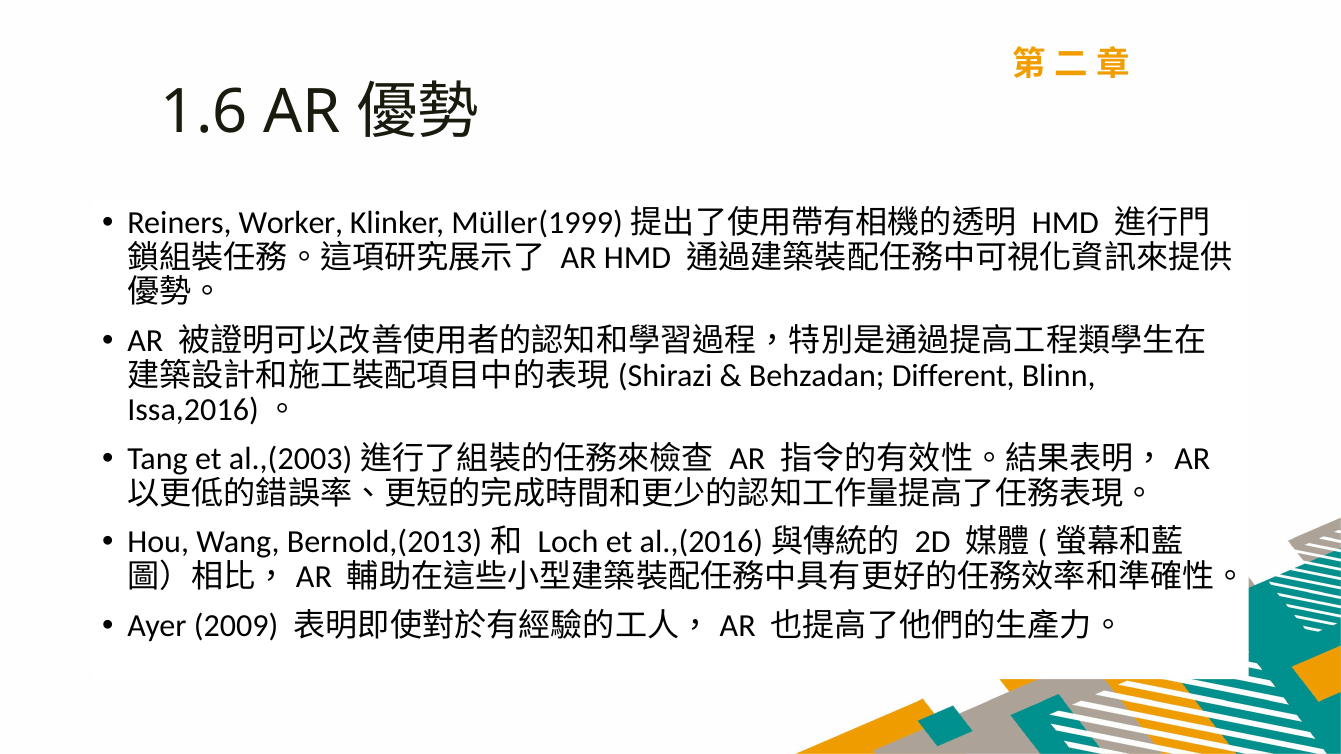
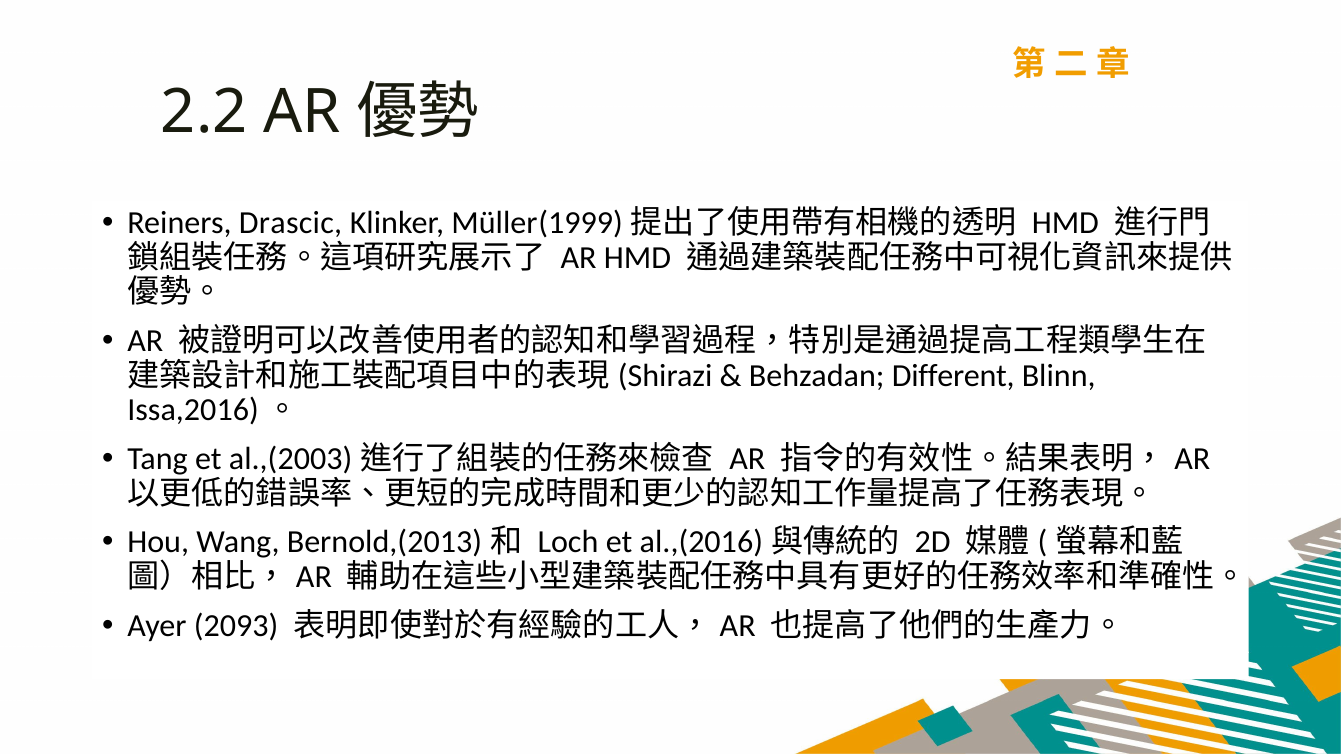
1.6: 1.6 -> 2.2
Worker: Worker -> Drascic
2009: 2009 -> 2093
